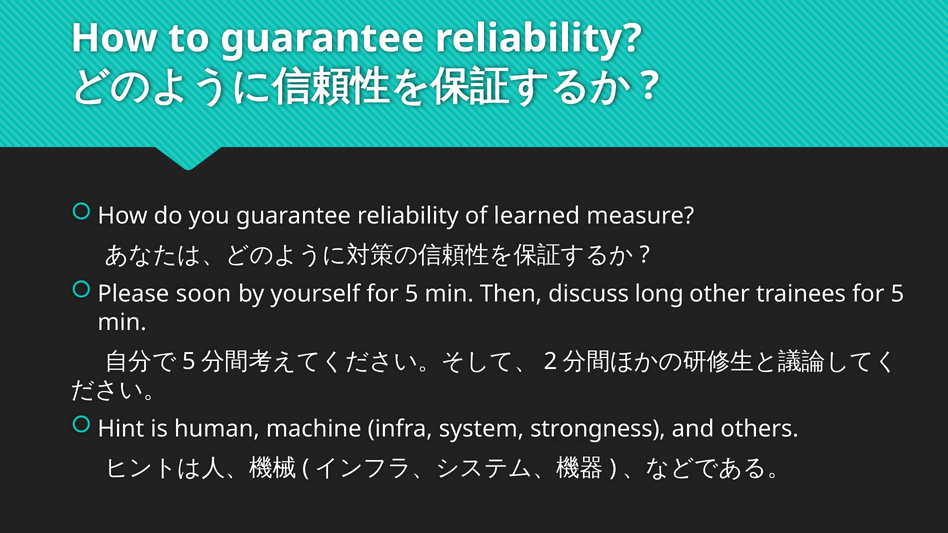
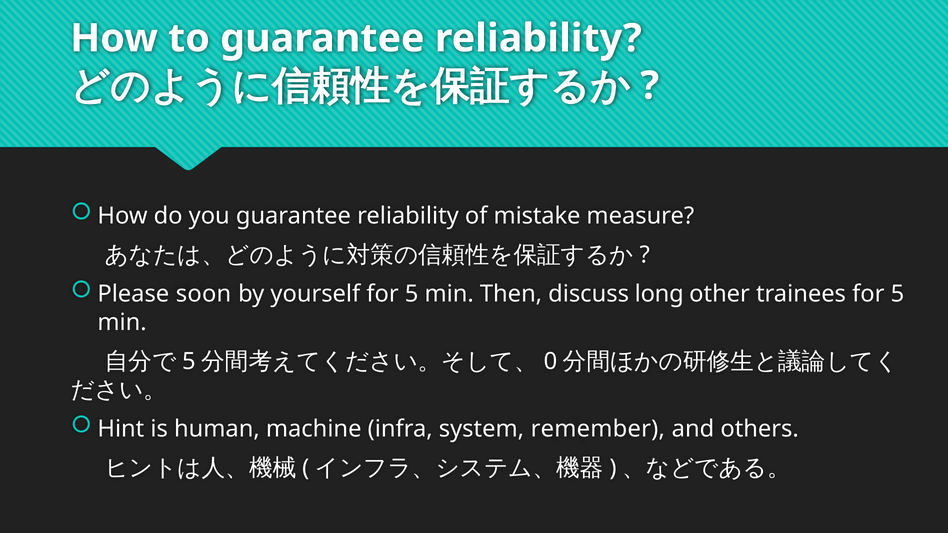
learned: learned -> mistake
2: 2 -> 0
strongness: strongness -> remember
